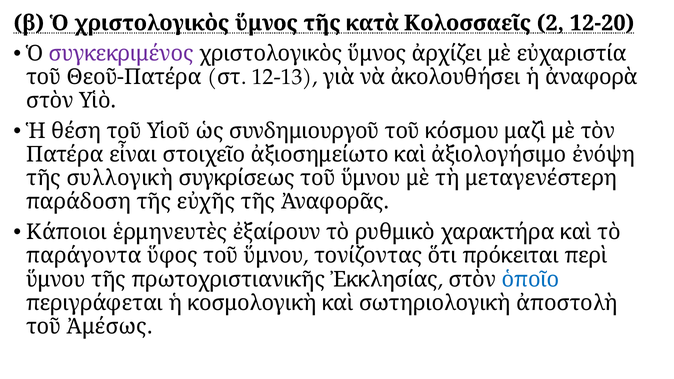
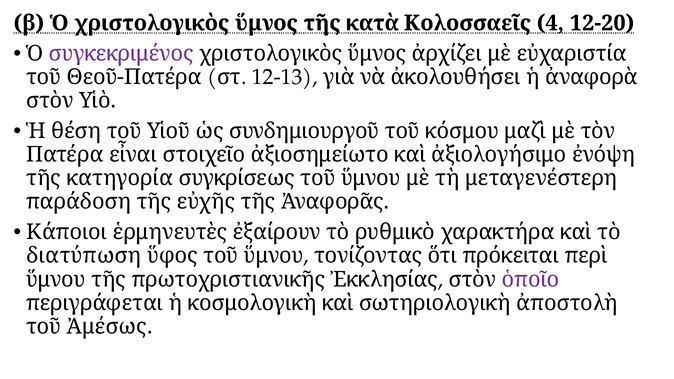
2: 2 -> 4
συλλογικὴ: συλλογικὴ -> κατηγορία
παράγοντα: παράγοντα -> διατύπωση
ὁποῖο colour: blue -> purple
